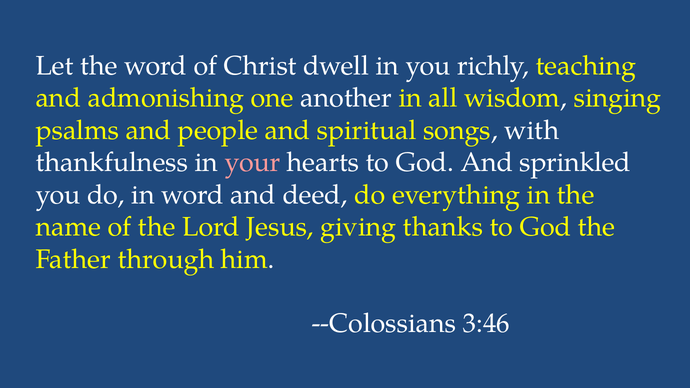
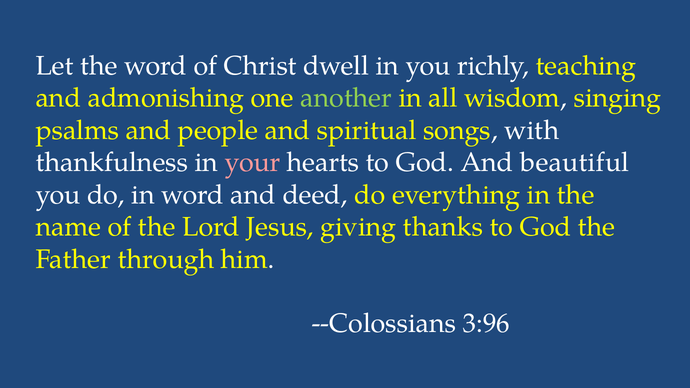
another colour: white -> light green
sprinkled: sprinkled -> beautiful
3:46: 3:46 -> 3:96
